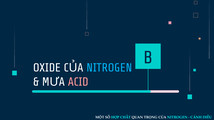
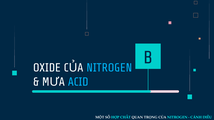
ACID colour: pink -> light blue
